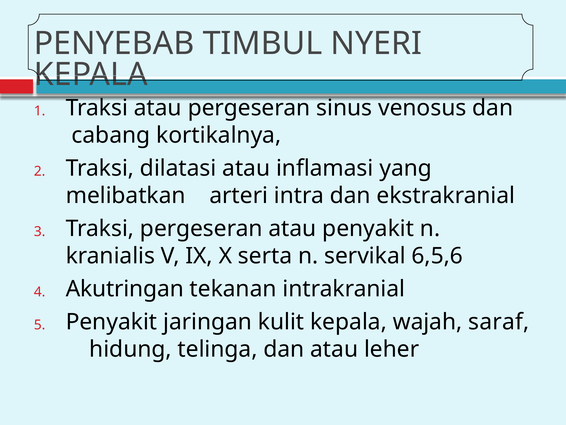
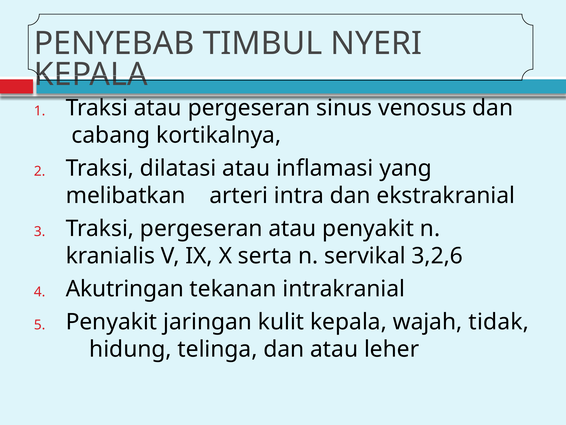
6,5,6: 6,5,6 -> 3,2,6
saraf: saraf -> tidak
